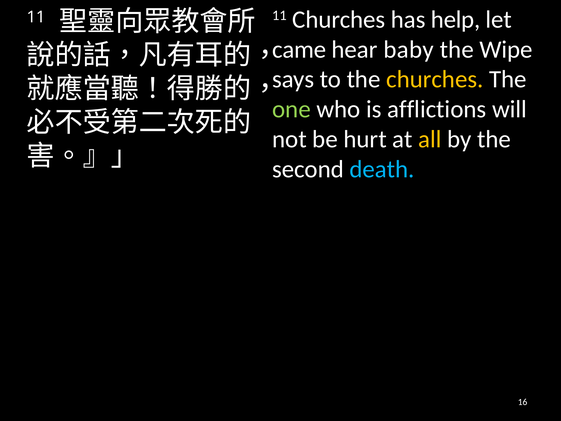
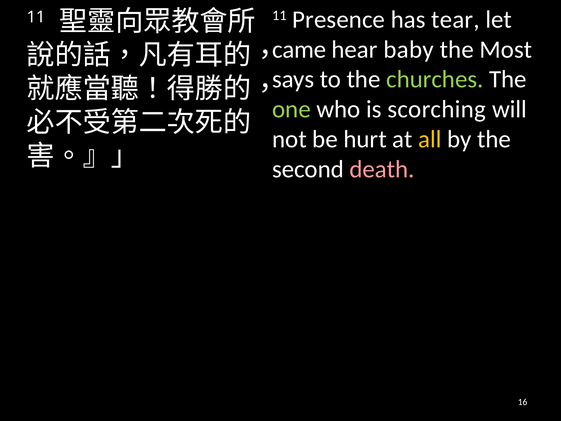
11 Churches: Churches -> Presence
help: help -> tear
Wipe: Wipe -> Most
churches at (435, 79) colour: yellow -> light green
afflictions: afflictions -> scorching
death colour: light blue -> pink
